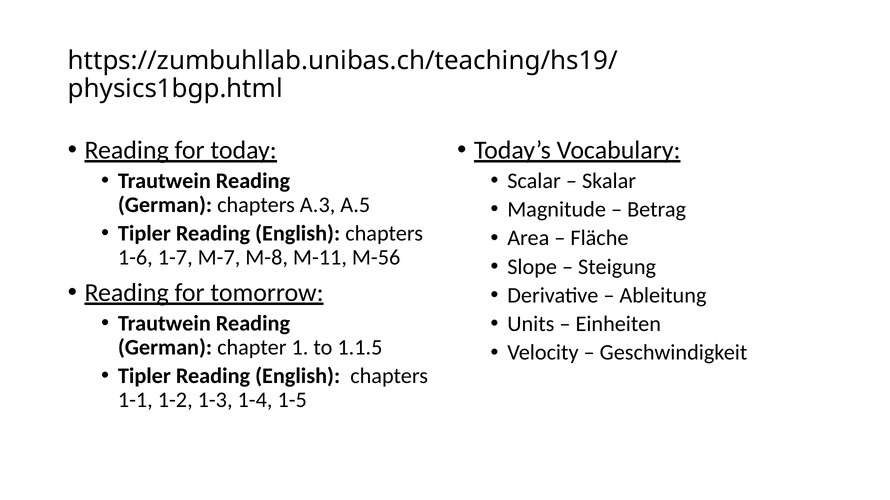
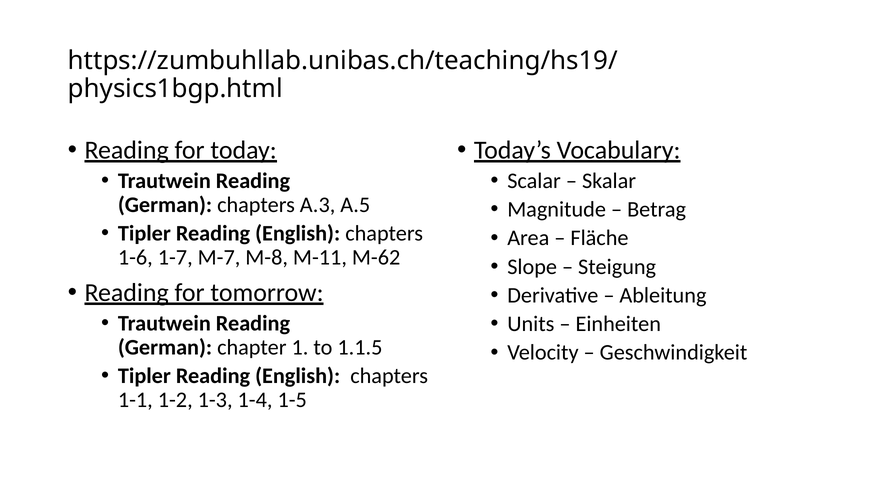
M-56: M-56 -> M-62
